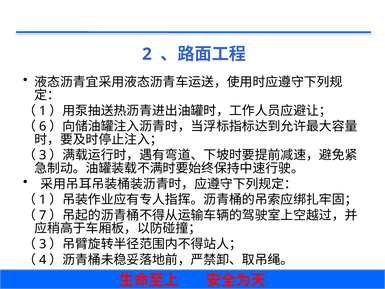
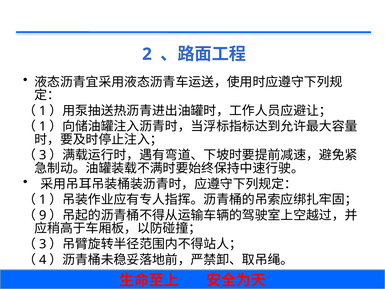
6 at (43, 126): 6 -> 1
7: 7 -> 9
